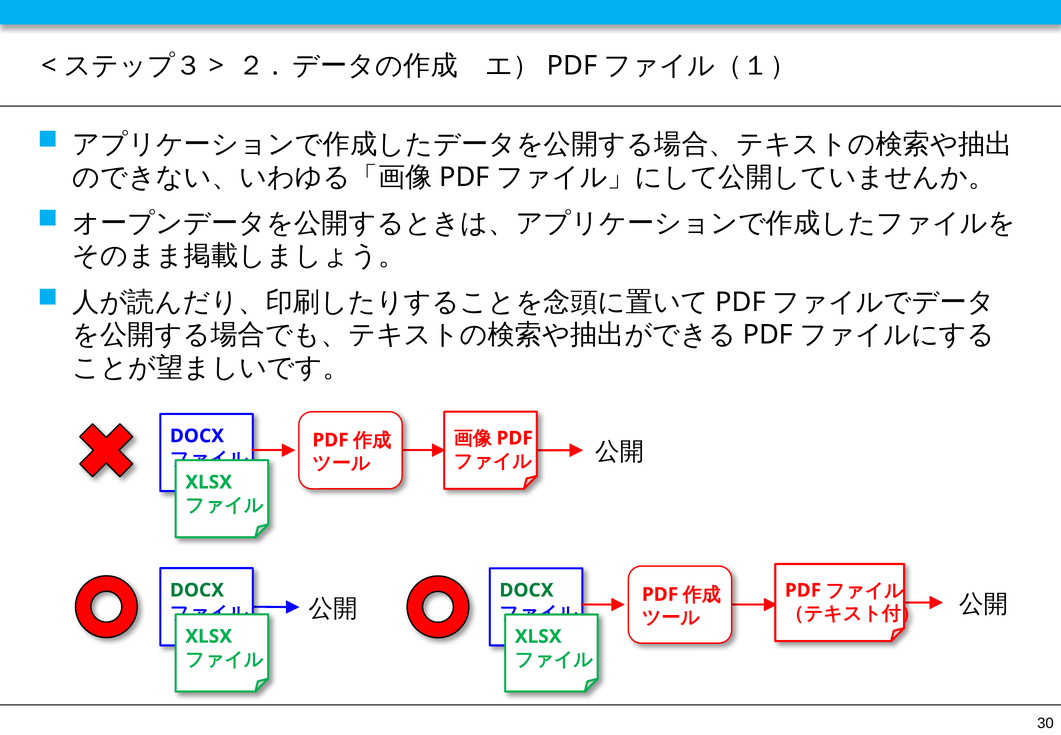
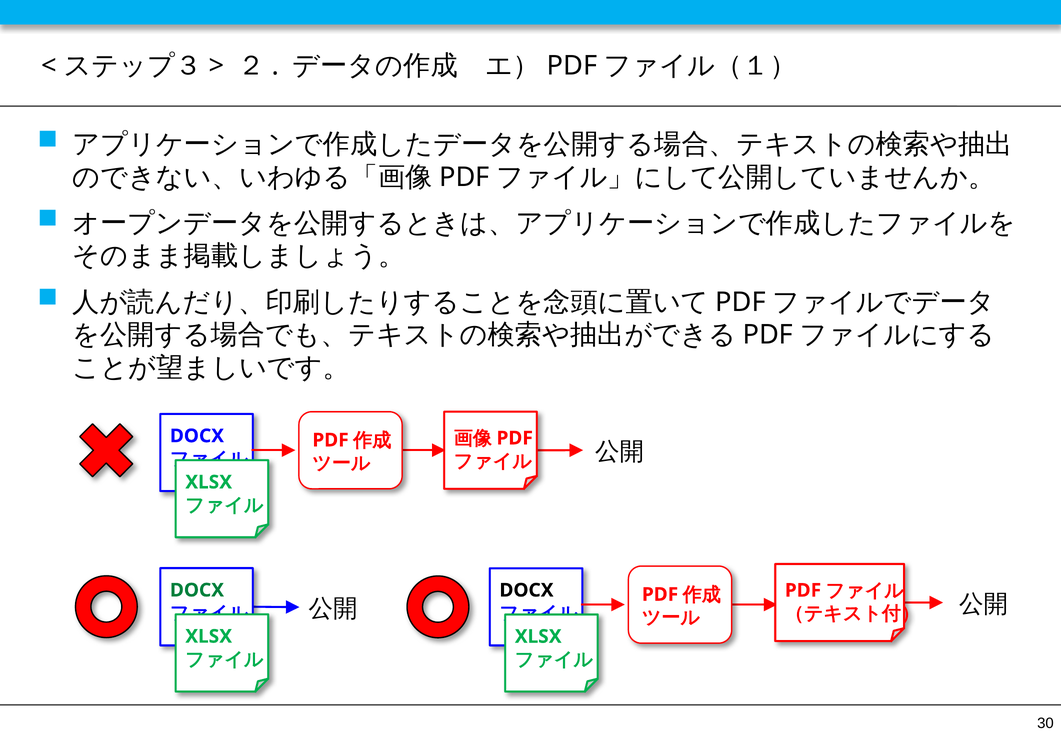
DOCX at (527, 590) colour: green -> black
